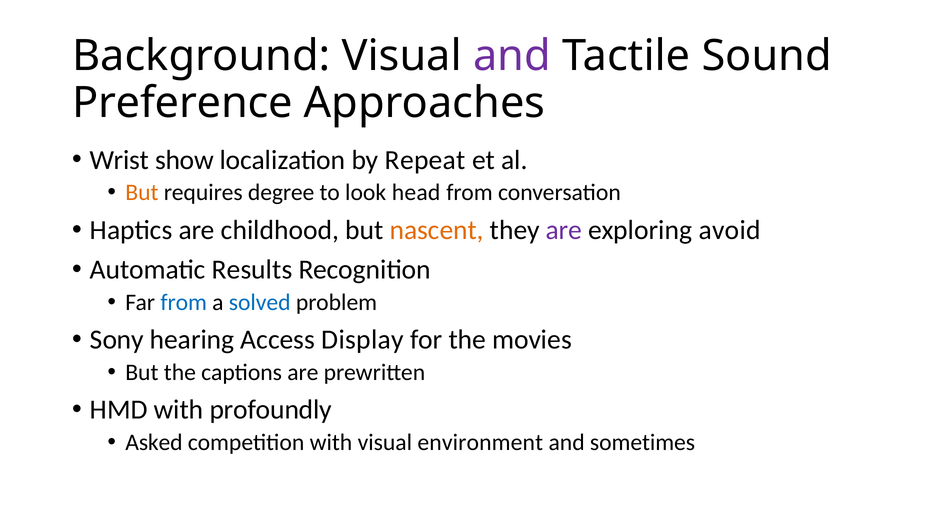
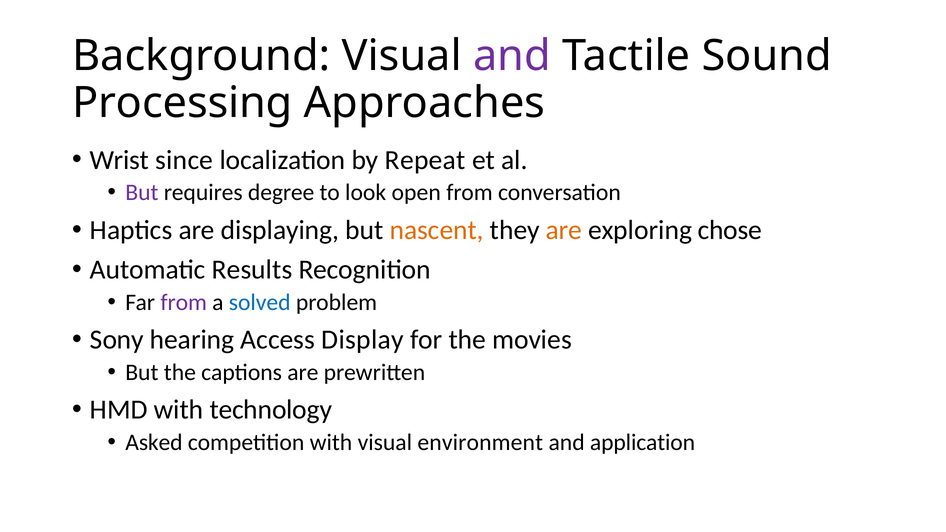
Preference: Preference -> Processing
show: show -> since
But at (142, 193) colour: orange -> purple
head: head -> open
childhood: childhood -> displaying
are at (564, 230) colour: purple -> orange
avoid: avoid -> chose
from at (184, 302) colour: blue -> purple
profoundly: profoundly -> technology
sometimes: sometimes -> application
